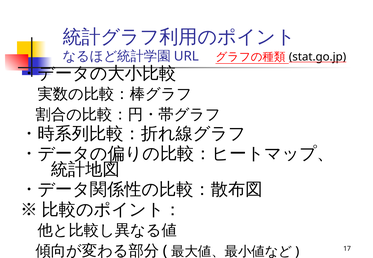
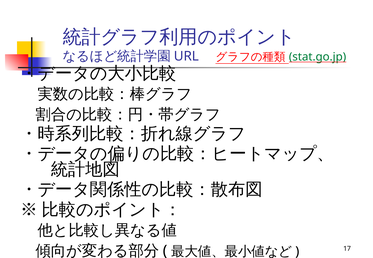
stat.go.jp colour: black -> green
